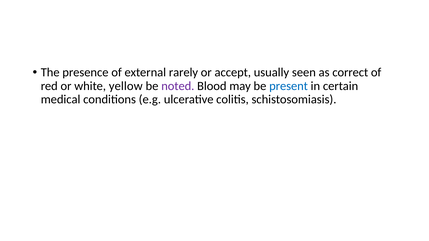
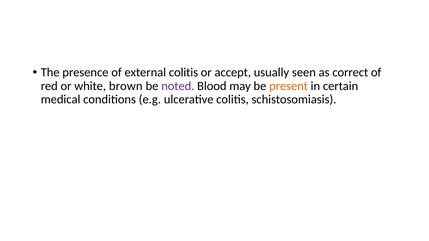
external rarely: rarely -> colitis
yellow: yellow -> brown
present colour: blue -> orange
